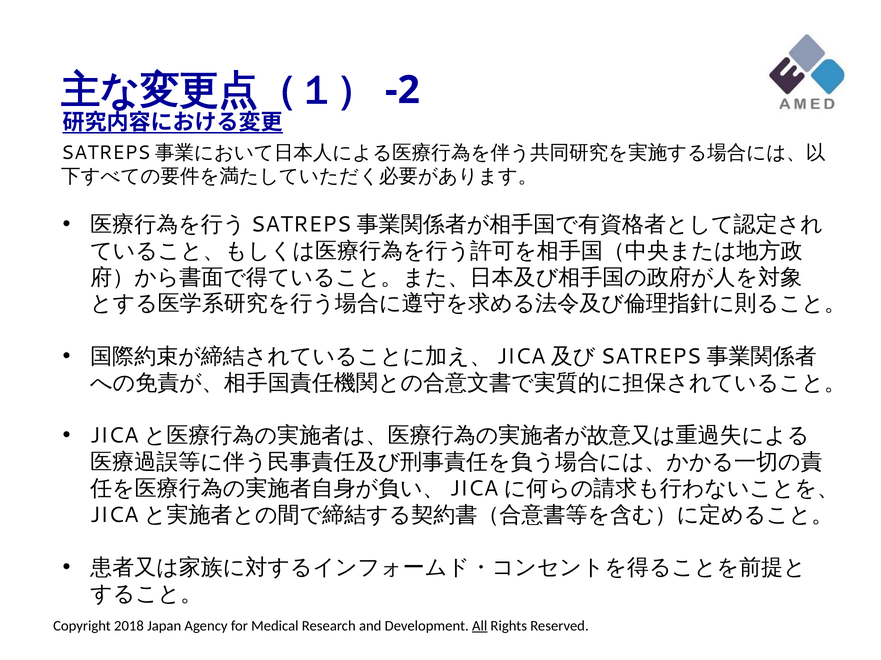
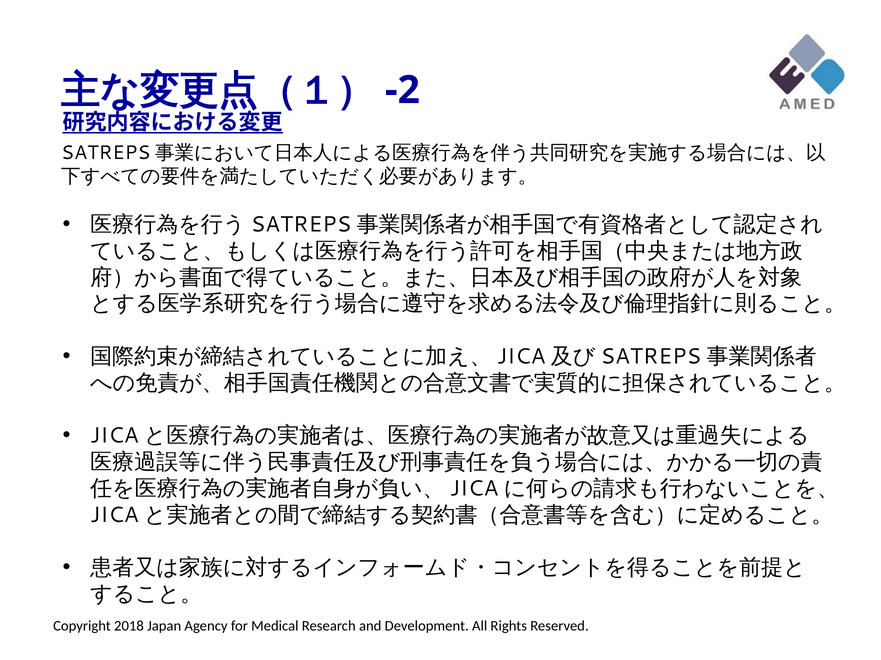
All at (480, 627) underline: present -> none
